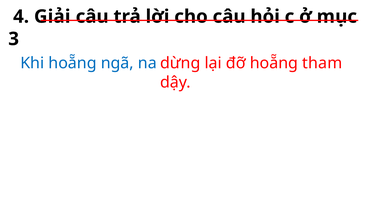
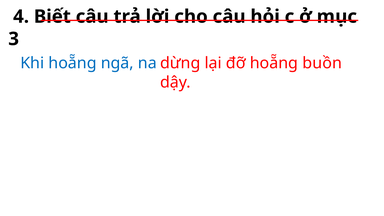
Giải: Giải -> Biết
tham: tham -> buồn
